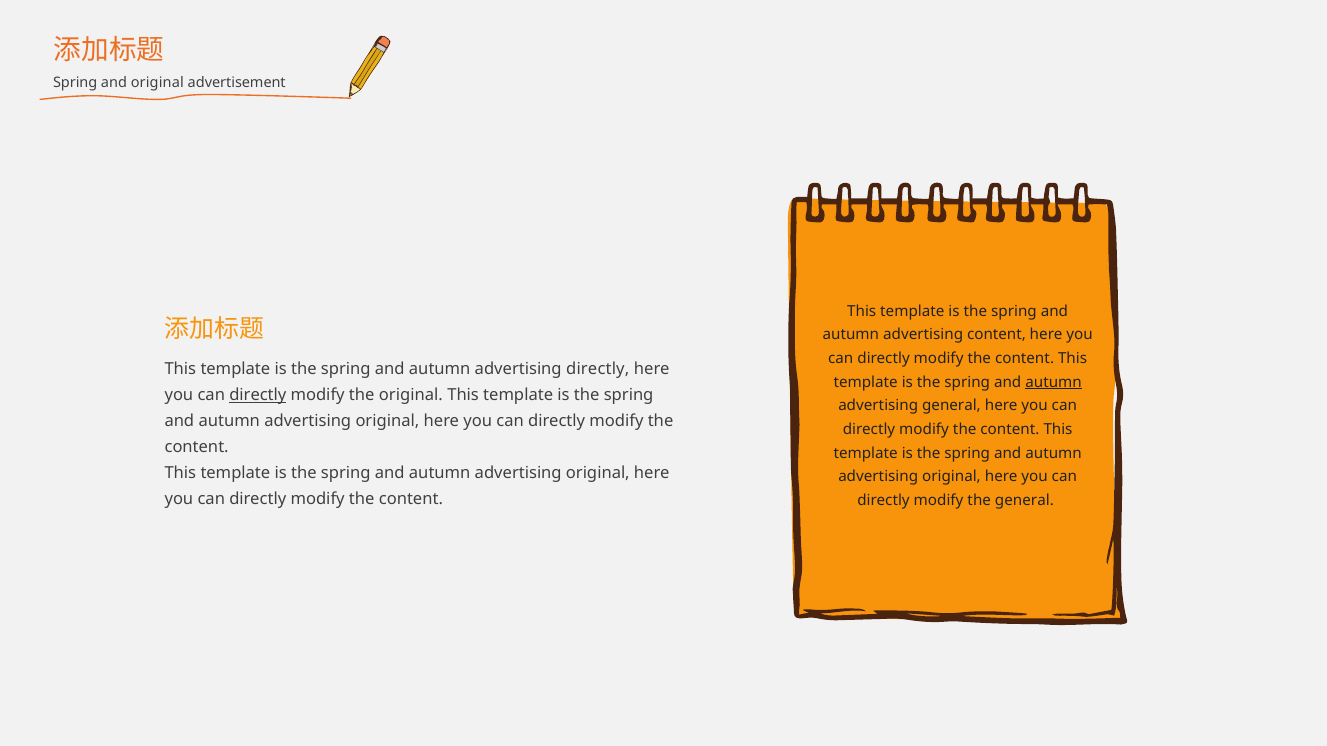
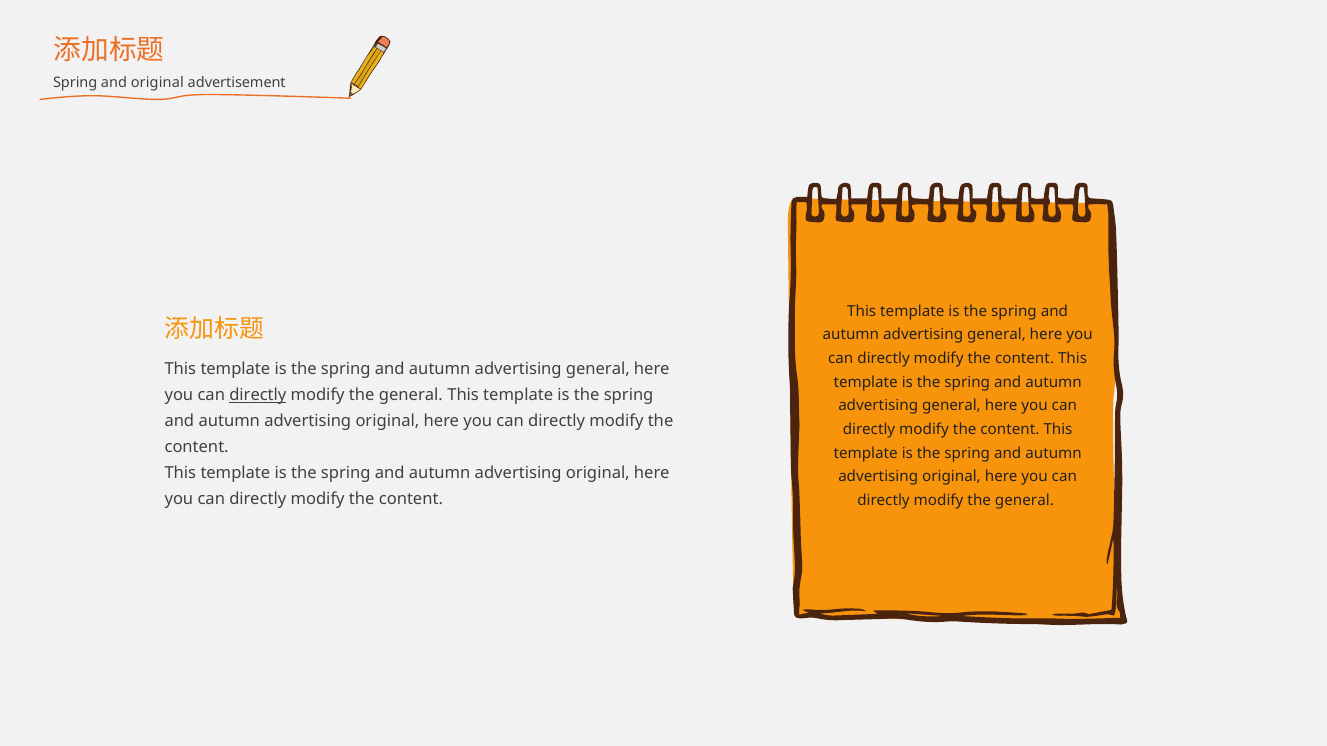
content at (996, 335): content -> general
directly at (598, 370): directly -> general
autumn at (1054, 382) underline: present -> none
original at (411, 396): original -> general
